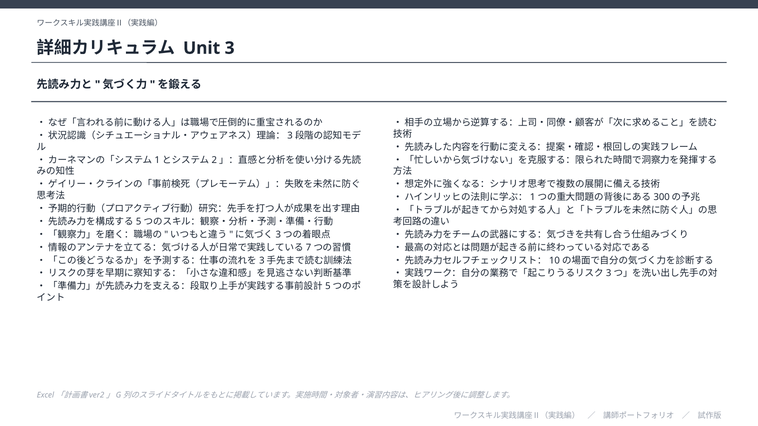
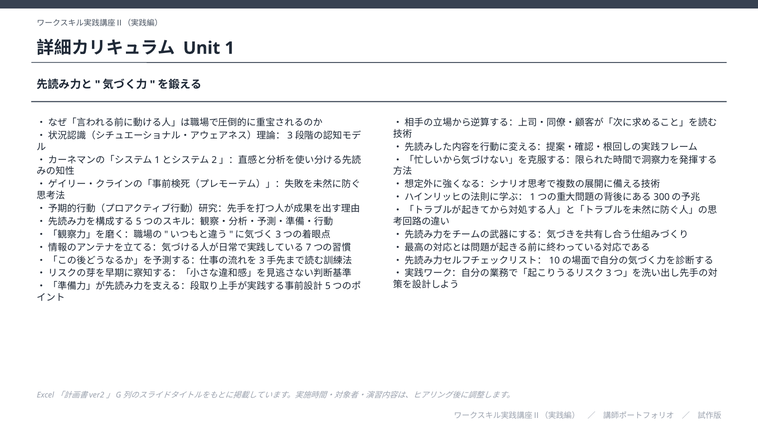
3: 3 -> 1
